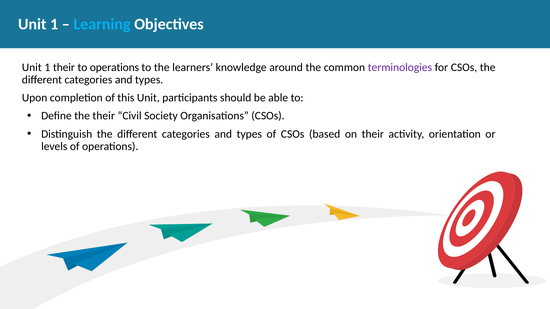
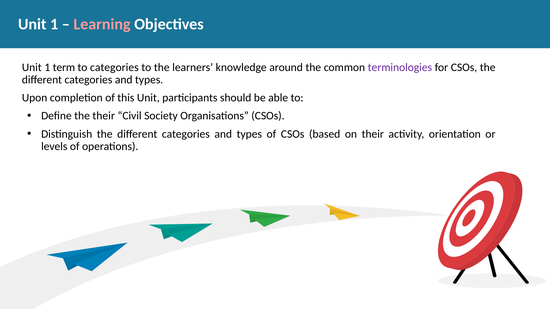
Learning colour: light blue -> pink
1 their: their -> term
to operations: operations -> categories
